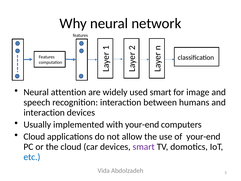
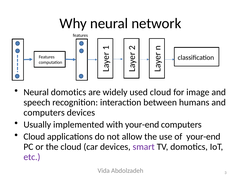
Neural attention: attention -> domotics
used smart: smart -> cloud
interaction at (44, 112): interaction -> computers
etc colour: blue -> purple
